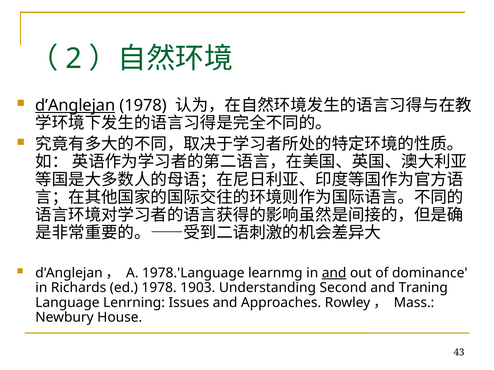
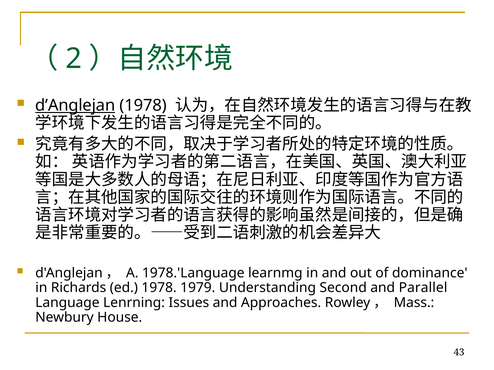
and at (334, 273) underline: present -> none
1903: 1903 -> 1979
Traning: Traning -> Parallel
